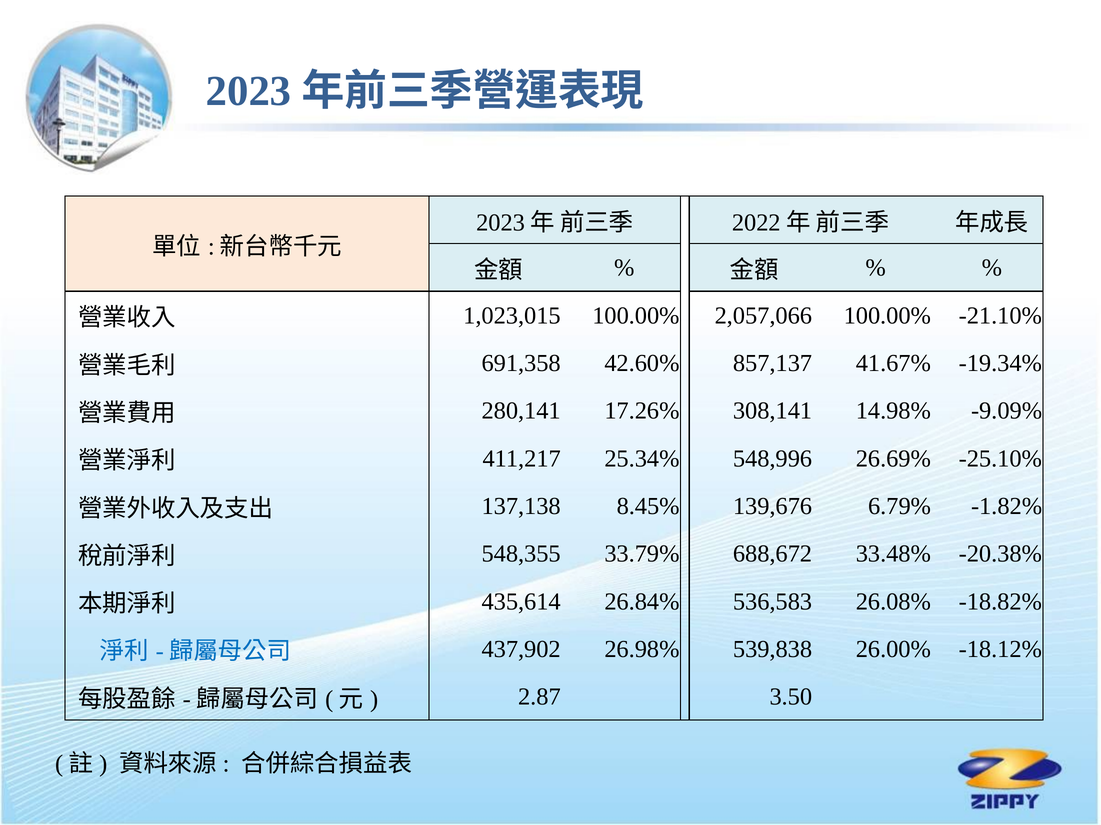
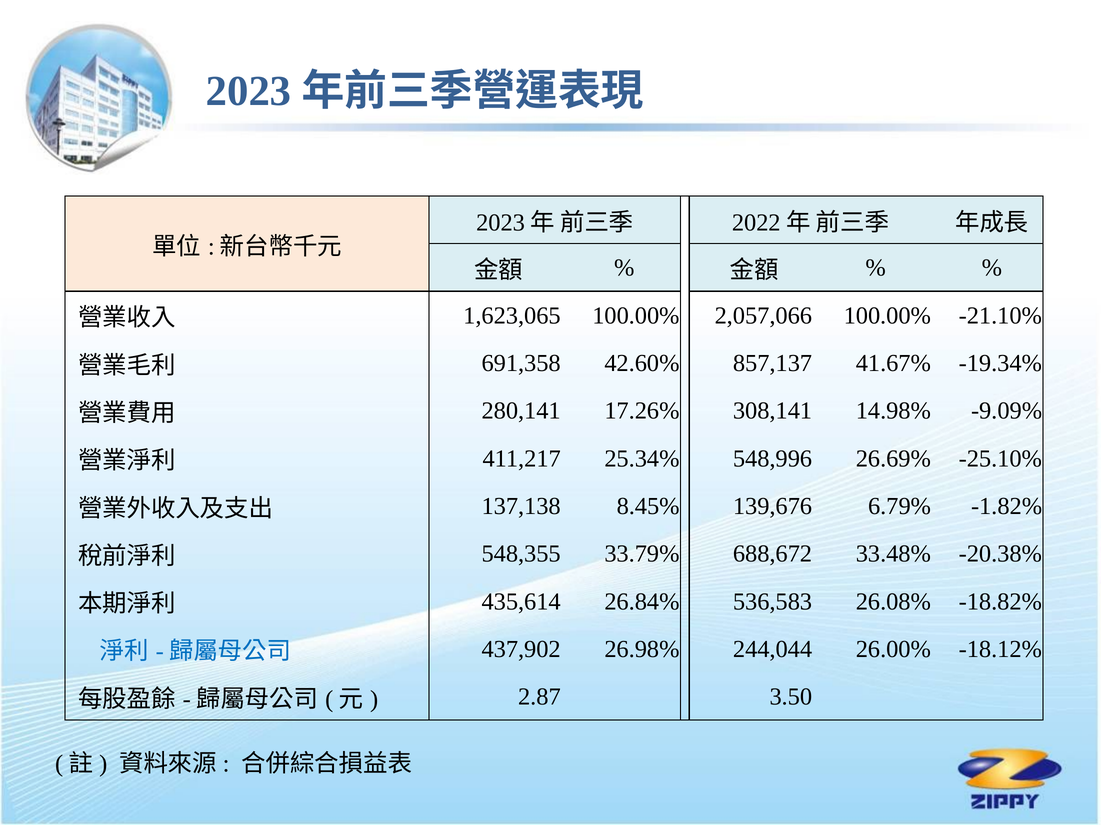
1,023,015: 1,023,015 -> 1,623,065
539,838: 539,838 -> 244,044
